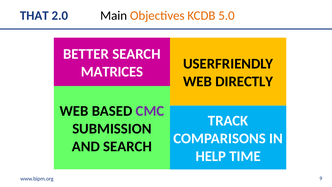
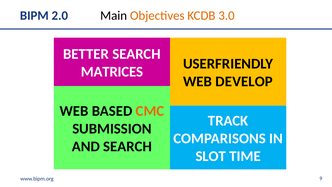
THAT: THAT -> BIPM
5.0: 5.0 -> 3.0
DIRECTLY: DIRECTLY -> DEVELOP
CMC colour: purple -> orange
HELP: HELP -> SLOT
